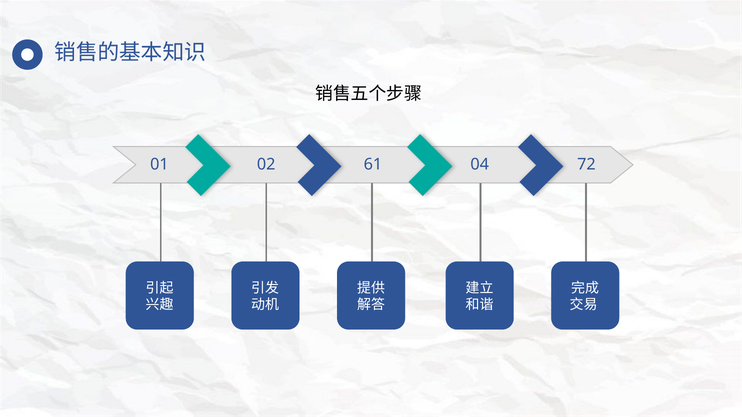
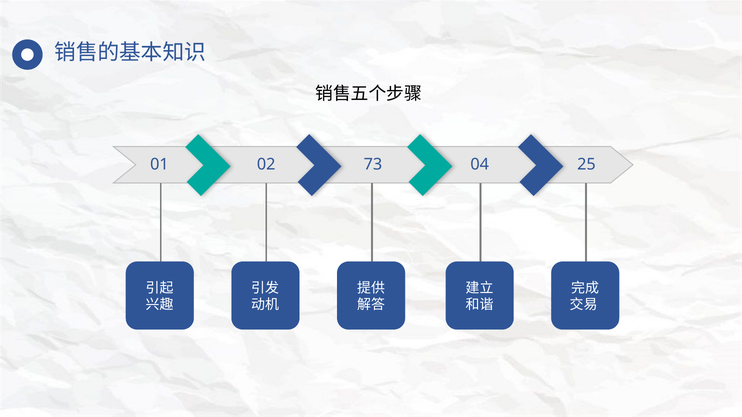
61: 61 -> 73
72: 72 -> 25
